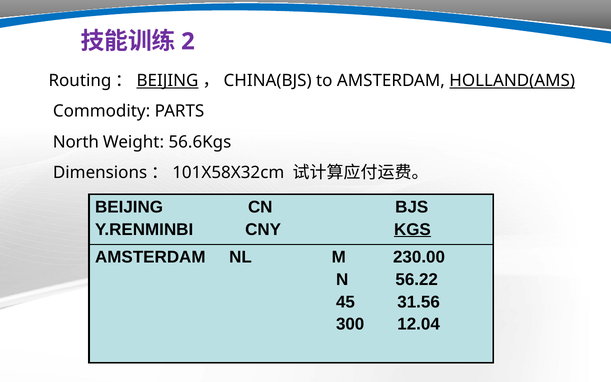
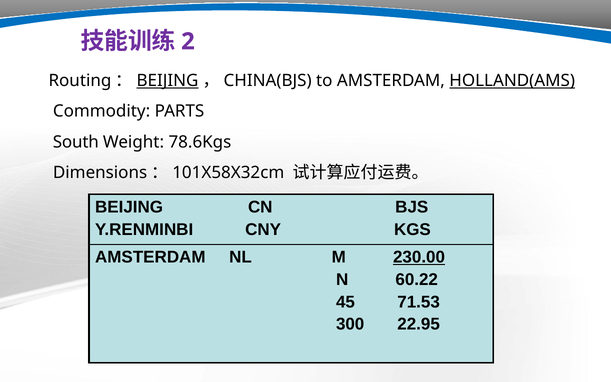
North: North -> South
56.6Kgs: 56.6Kgs -> 78.6Kgs
KGS underline: present -> none
230.00 underline: none -> present
56.22: 56.22 -> 60.22
31.56: 31.56 -> 71.53
12.04: 12.04 -> 22.95
